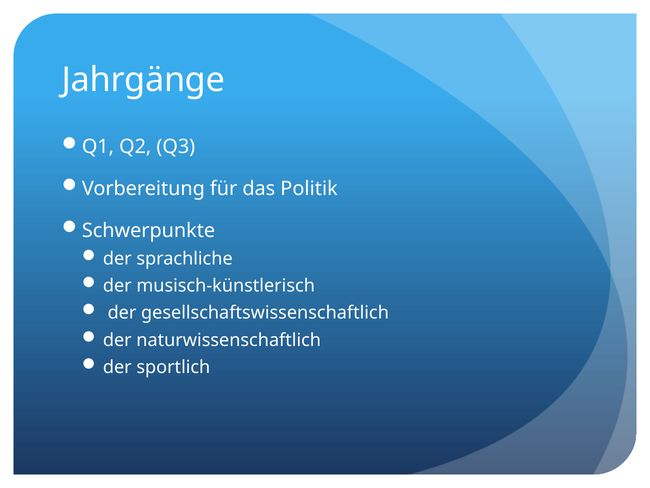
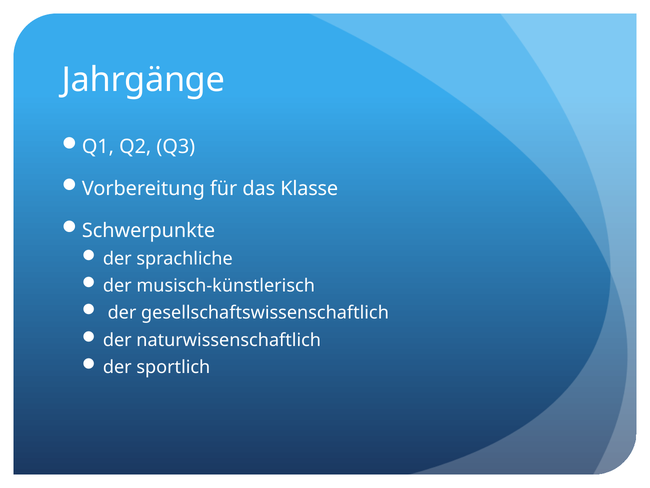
Politik: Politik -> Klasse
